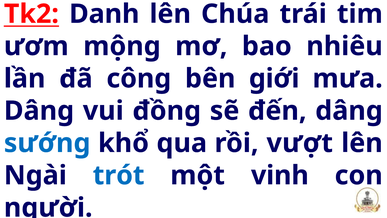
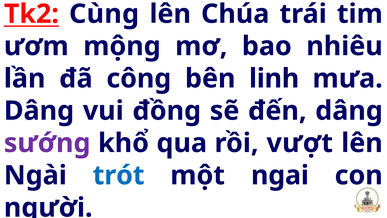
Danh: Danh -> Cùng
giới: giới -> linh
sướng colour: blue -> purple
vinh: vinh -> ngai
